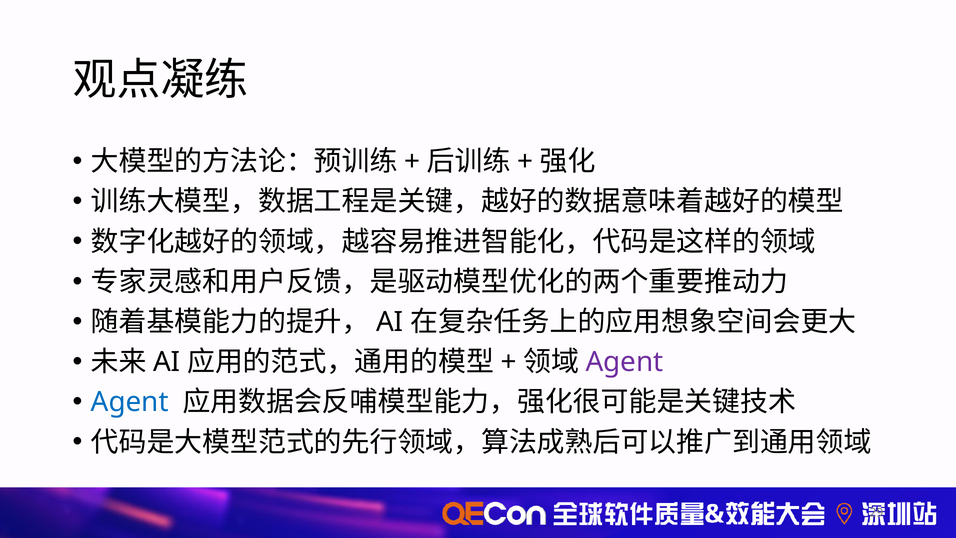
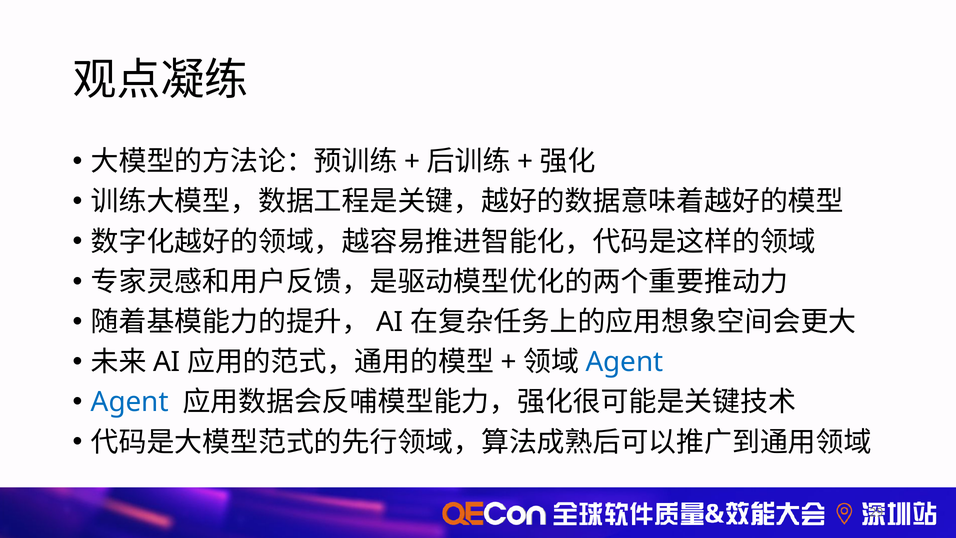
Agent at (625, 362) colour: purple -> blue
